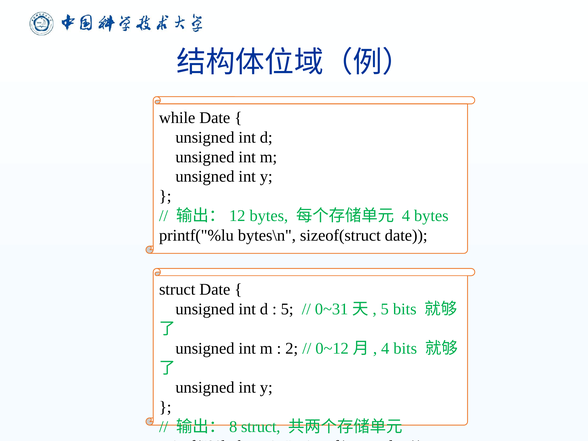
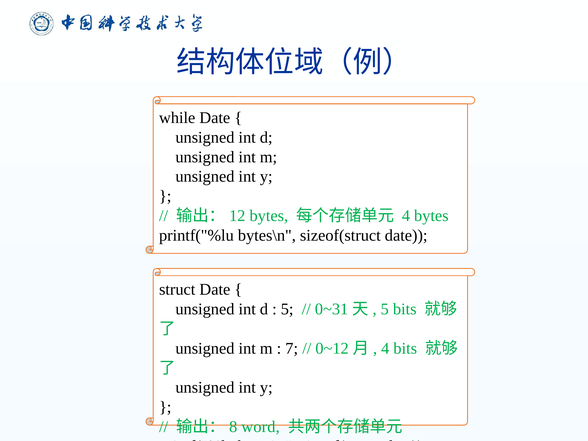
2: 2 -> 7
struct at (261, 427): struct -> word
